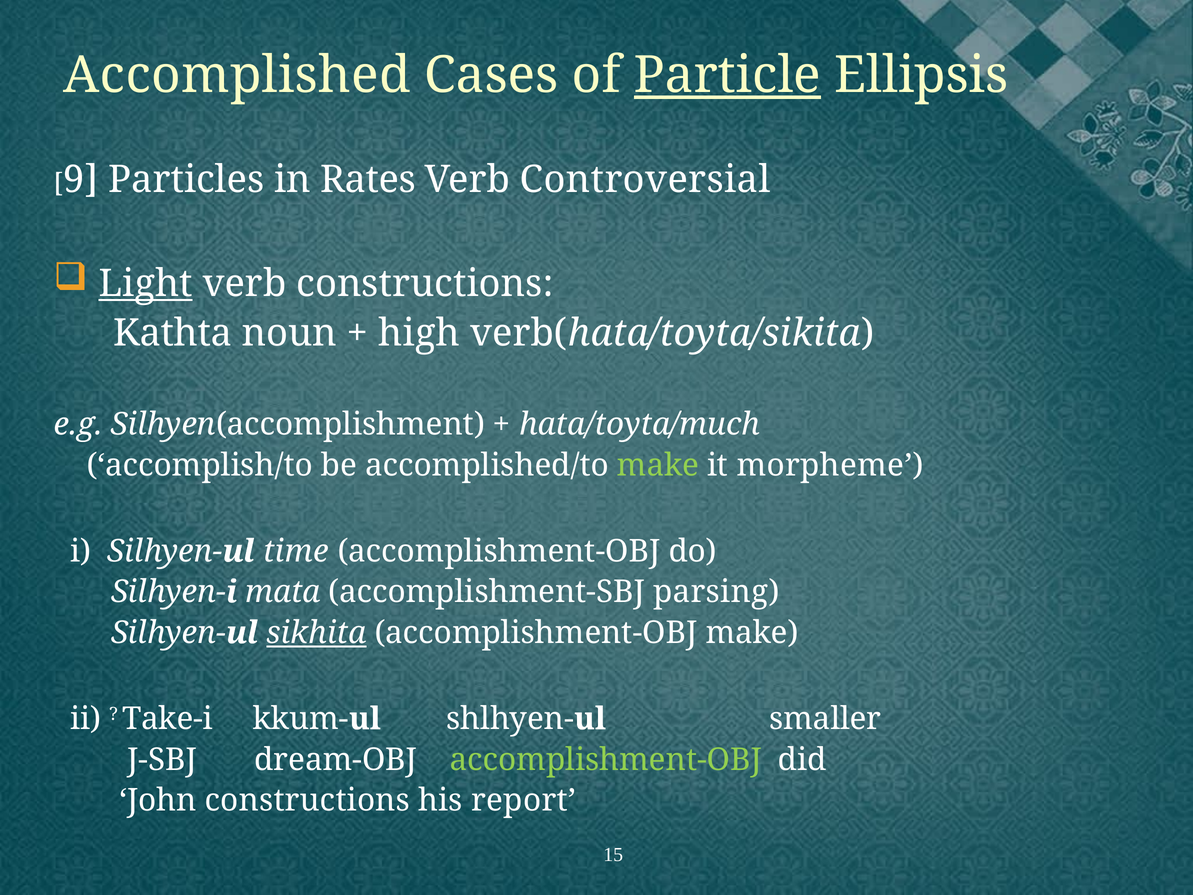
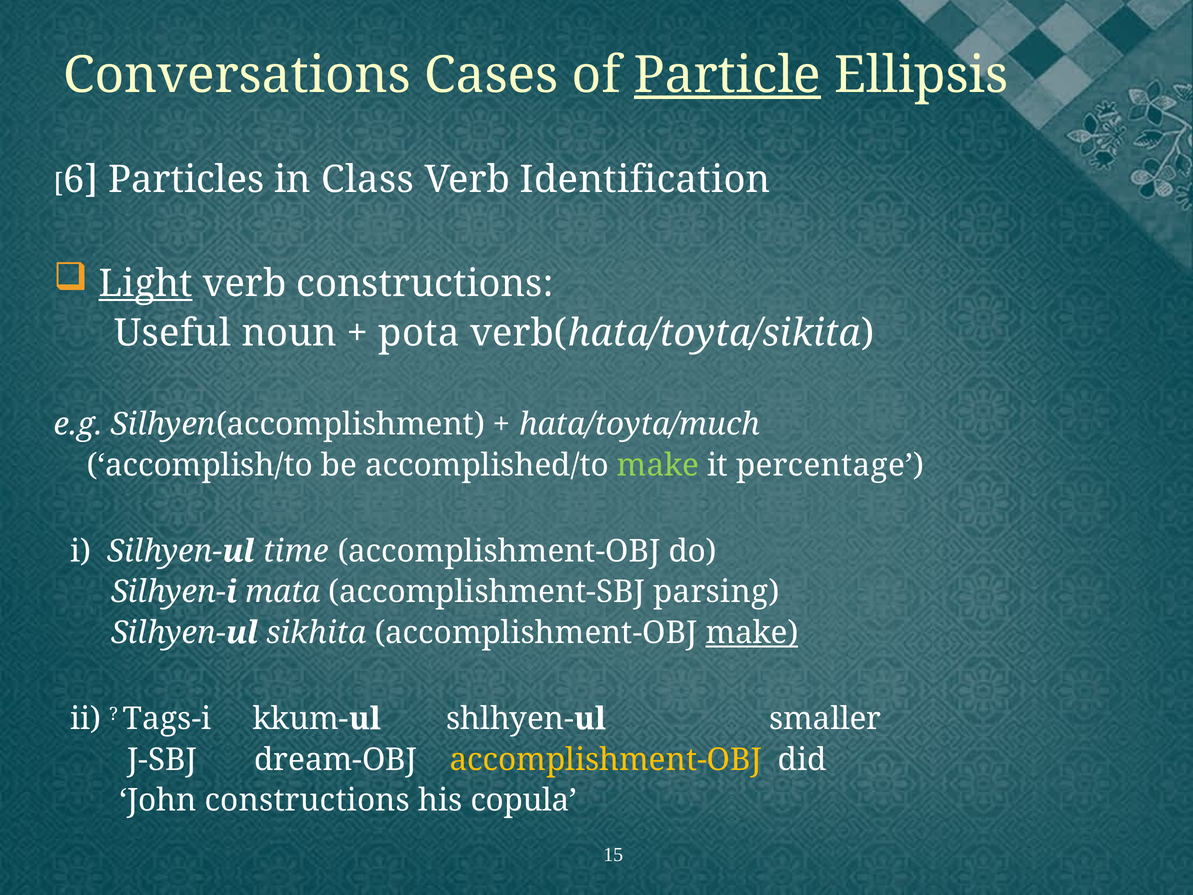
Accomplished: Accomplished -> Conversations
9: 9 -> 6
Rates: Rates -> Class
Controversial: Controversial -> Identification
Kathta: Kathta -> Useful
high: high -> pota
morpheme: morpheme -> percentage
sikhita underline: present -> none
make at (752, 633) underline: none -> present
Take-i: Take-i -> Tags-i
accomplishment-OBJ at (606, 760) colour: light green -> yellow
report: report -> copula
